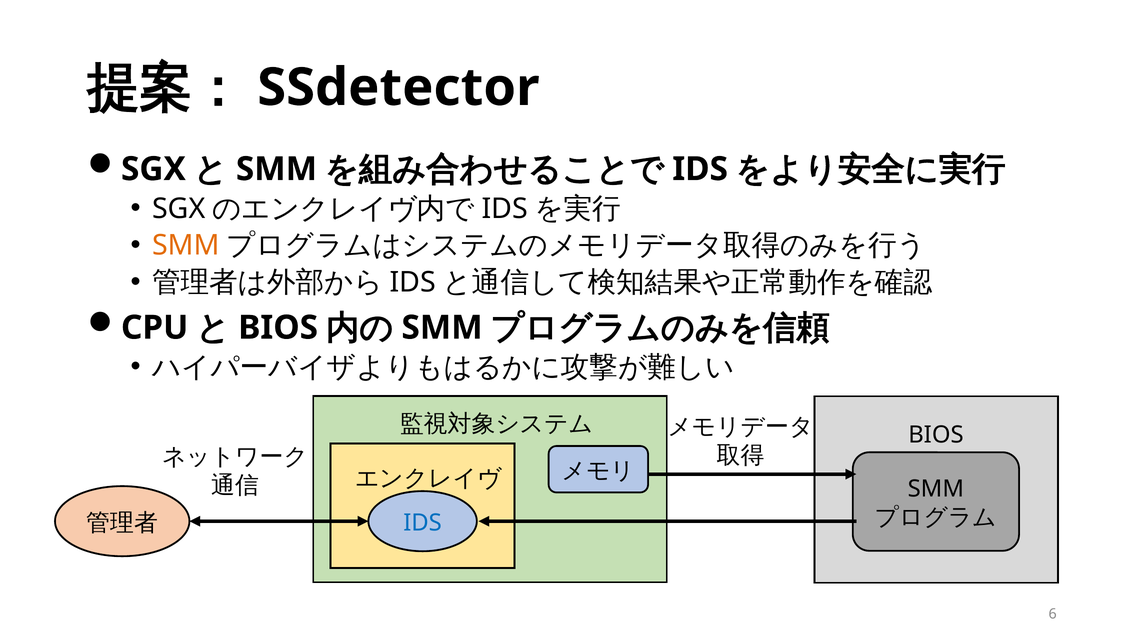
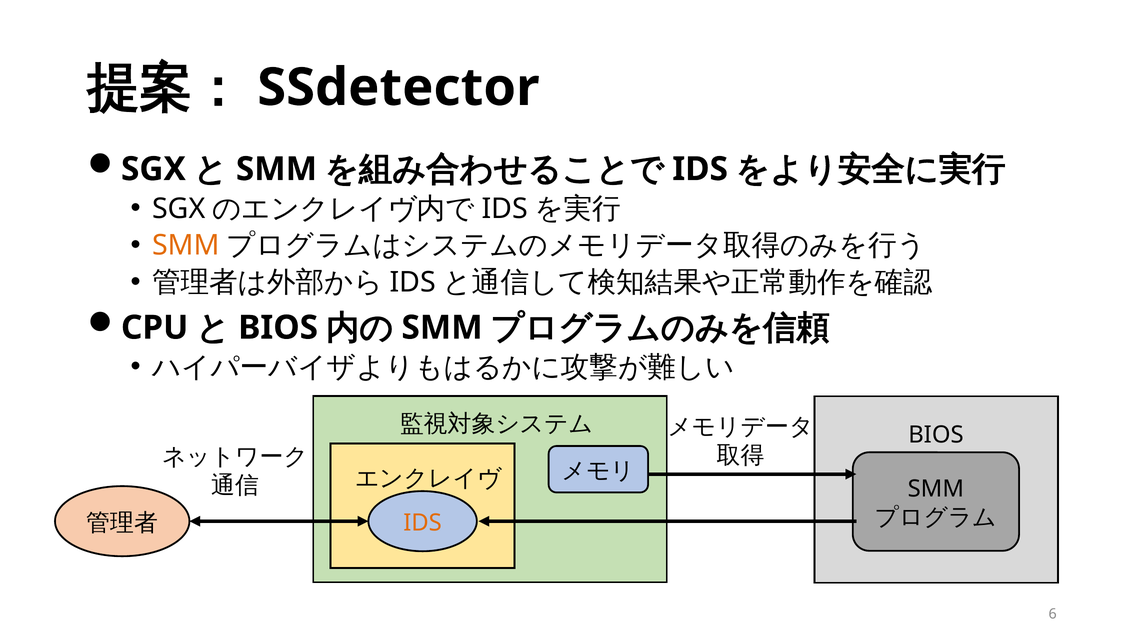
IDS at (423, 522) colour: blue -> orange
